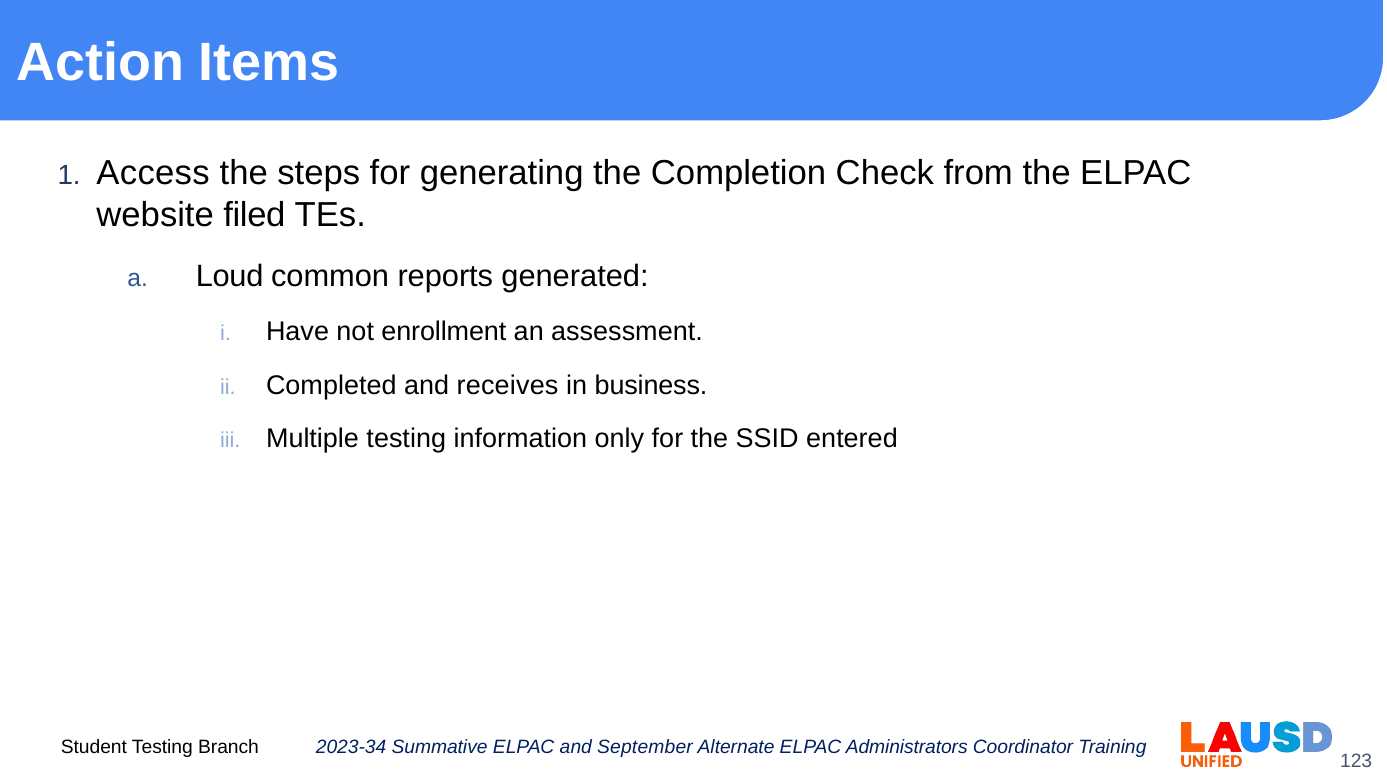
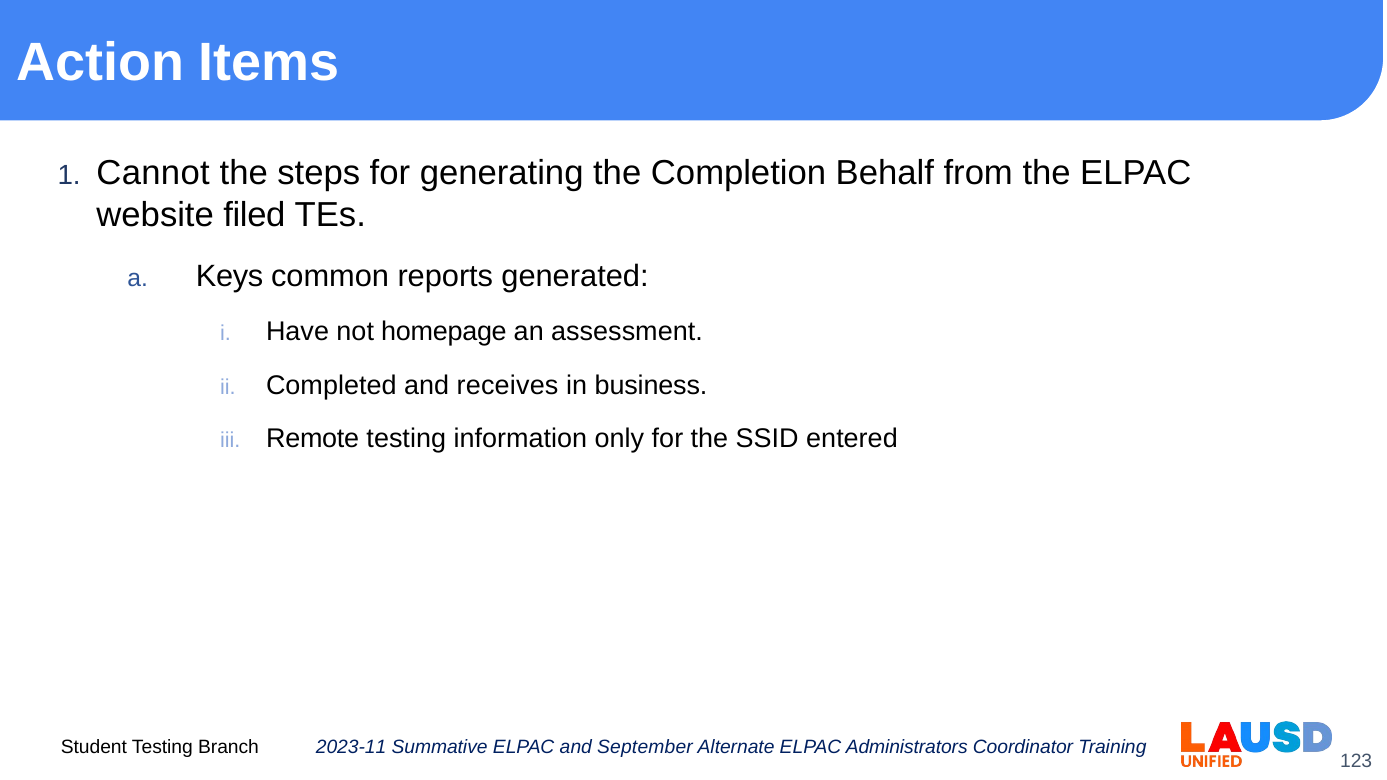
Access: Access -> Cannot
Check: Check -> Behalf
Loud: Loud -> Keys
enrollment: enrollment -> homepage
Multiple: Multiple -> Remote
2023-34: 2023-34 -> 2023-11
